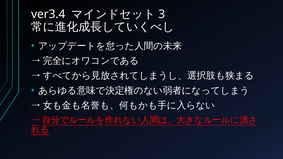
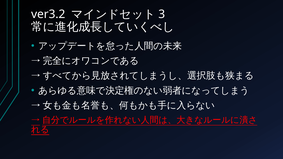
ver3.4: ver3.4 -> ver3.2
